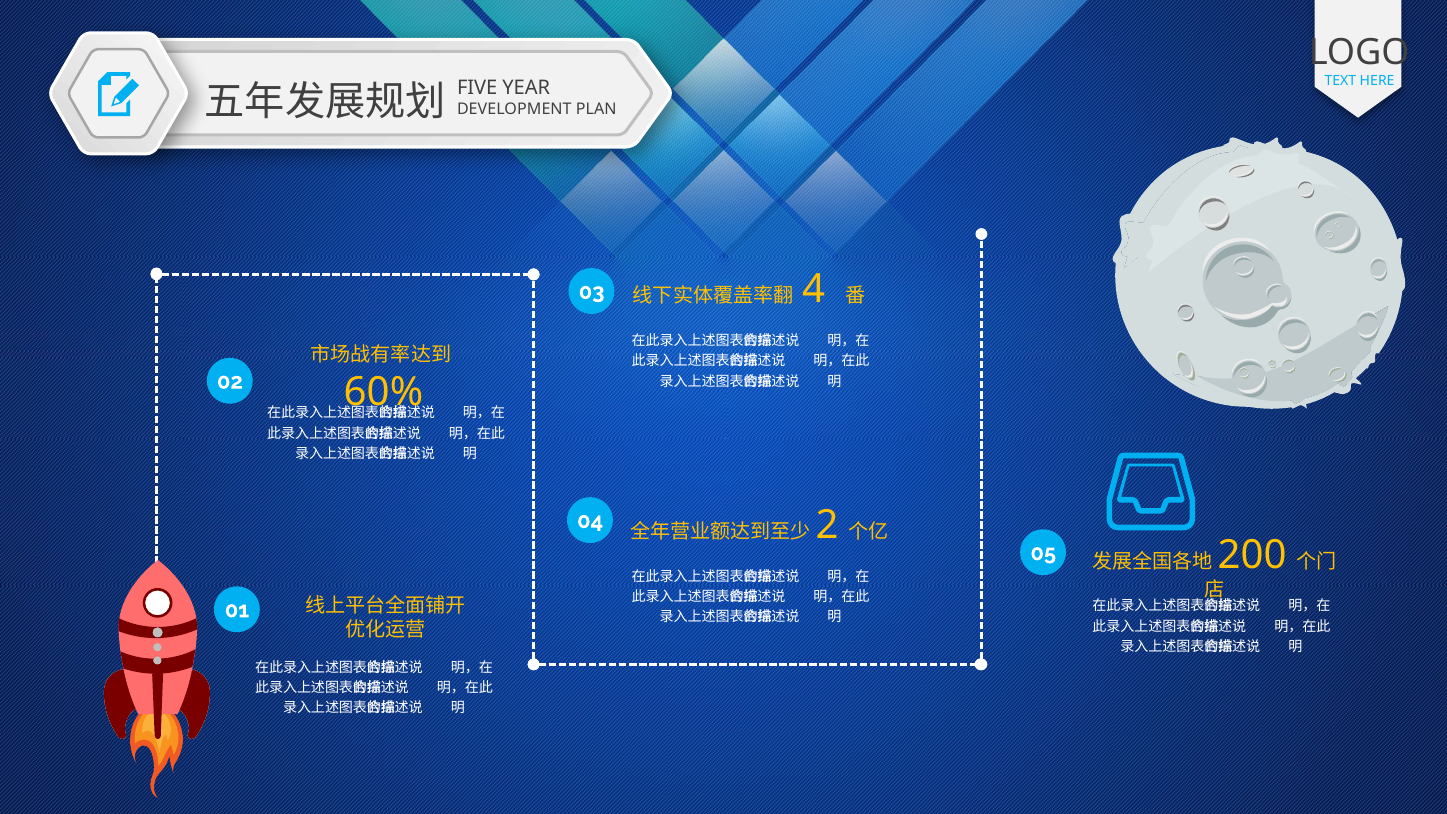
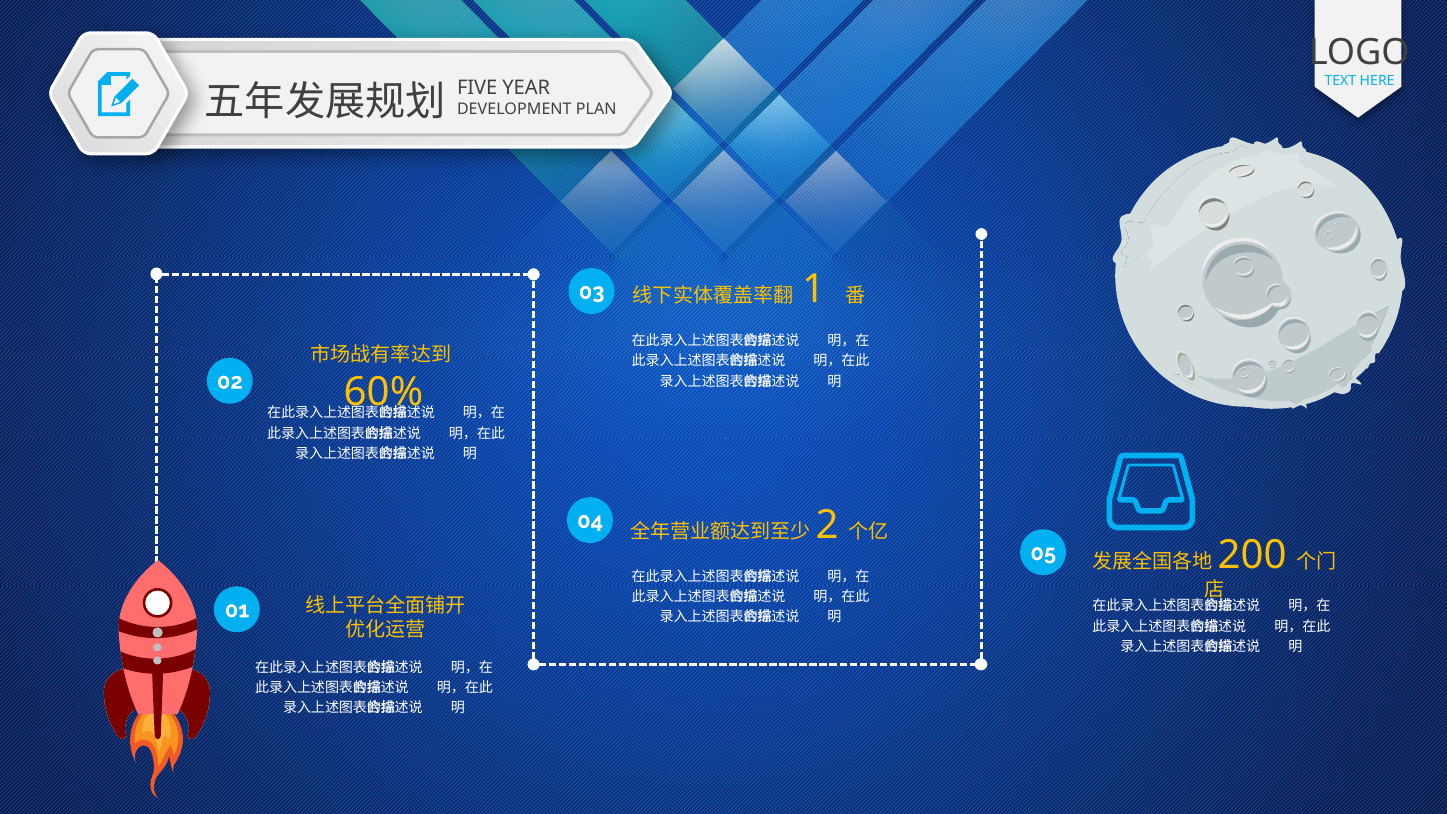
4: 4 -> 1
